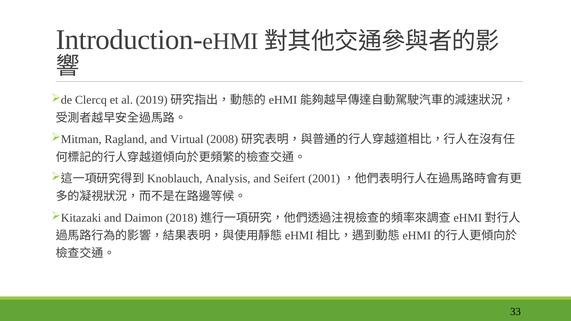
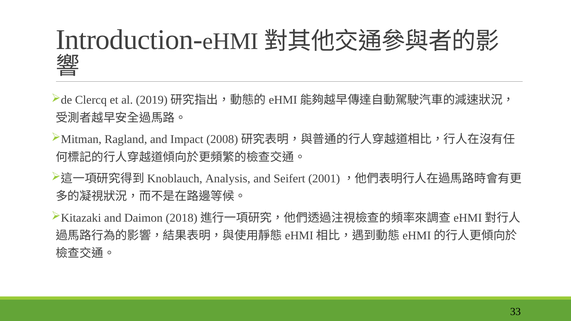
Virtual: Virtual -> Impact
